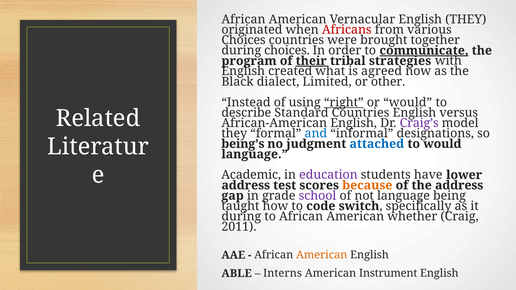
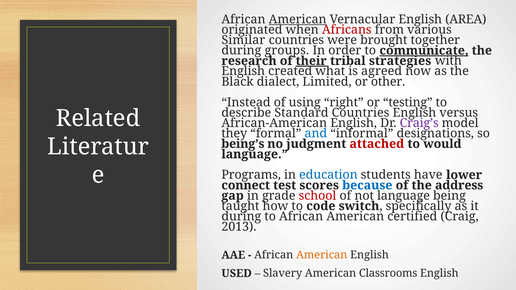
American at (298, 19) underline: none -> present
English THEY: THEY -> AREA
Choices at (244, 40): Choices -> Similar
during choices: choices -> groups
program: program -> research
right underline: present -> none
or would: would -> testing
attached colour: blue -> red
Academic: Academic -> Programs
education colour: purple -> blue
address at (246, 185): address -> connect
because colour: orange -> blue
school colour: purple -> red
whether: whether -> certified
2011: 2011 -> 2013
ABLE: ABLE -> USED
Interns: Interns -> Slavery
Instrument: Instrument -> Classrooms
